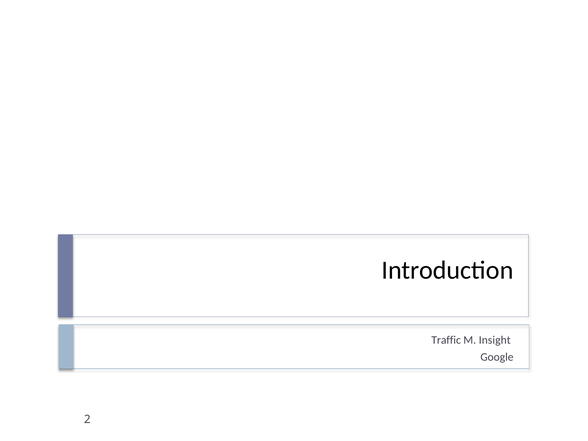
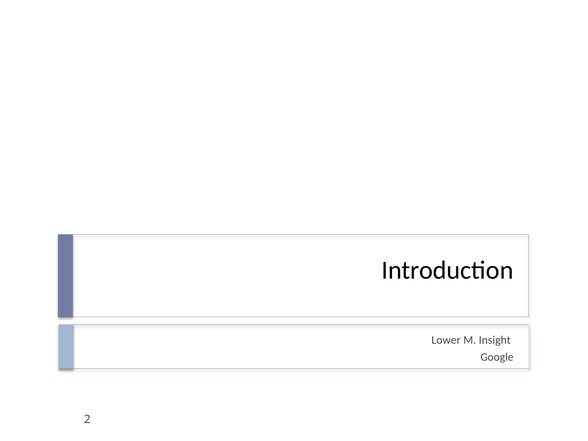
Traffic: Traffic -> Lower
